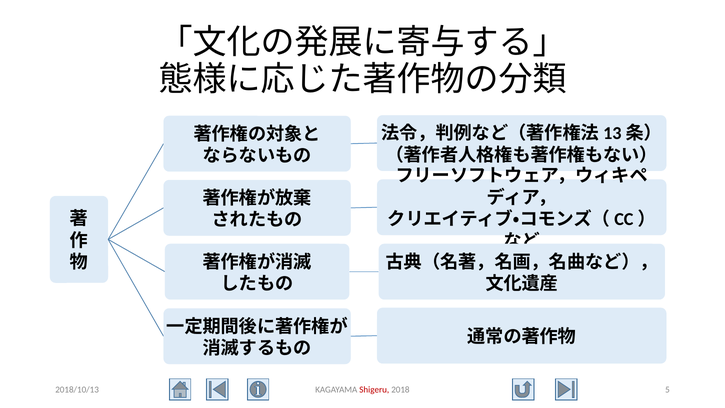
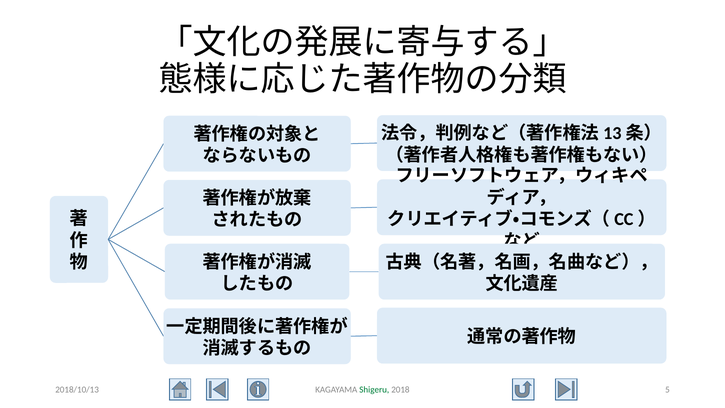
Shigeru colour: red -> green
